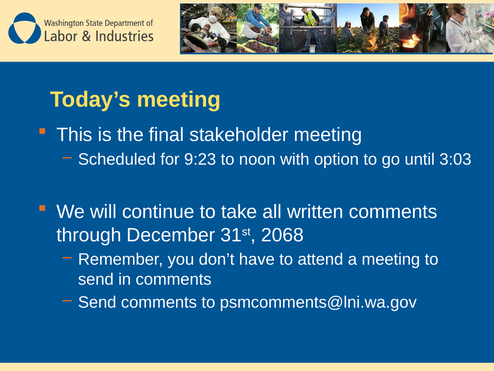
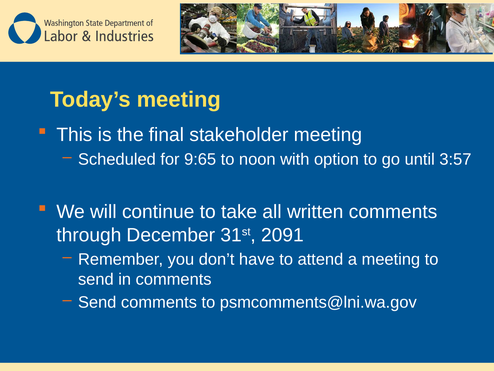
9:23: 9:23 -> 9:65
3:03: 3:03 -> 3:57
2068: 2068 -> 2091
